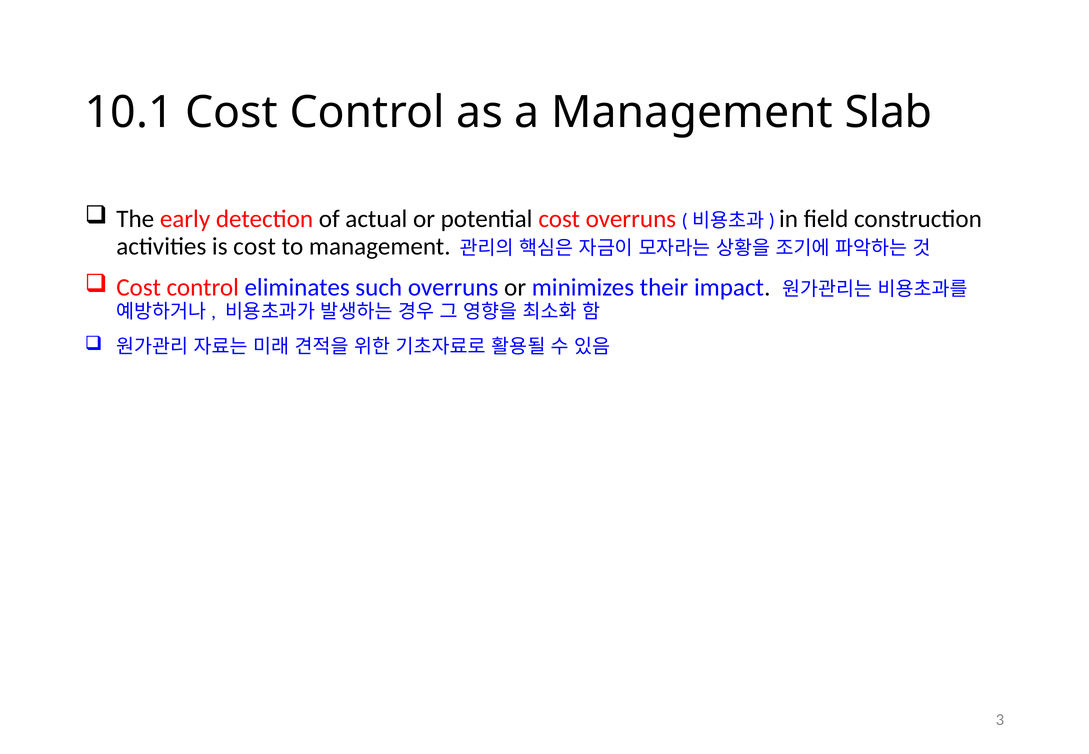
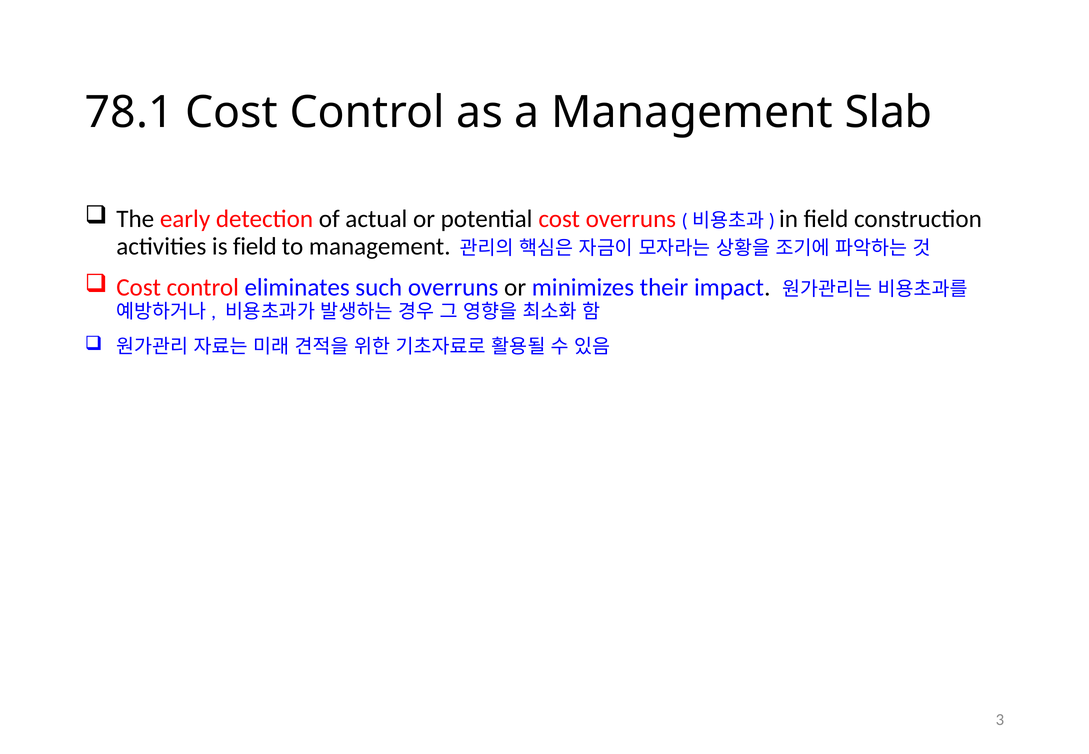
10.1: 10.1 -> 78.1
is cost: cost -> field
